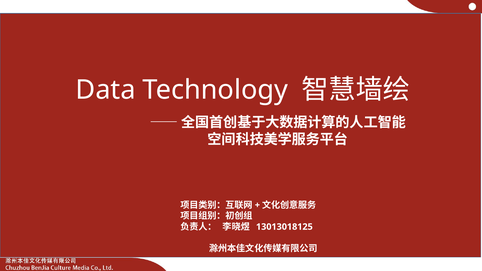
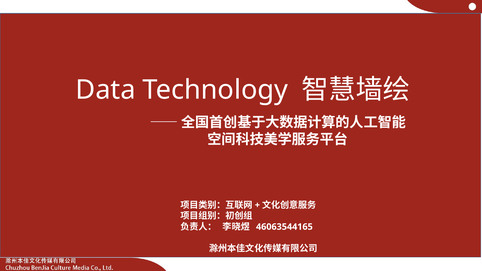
13013018125: 13013018125 -> 46063544165
